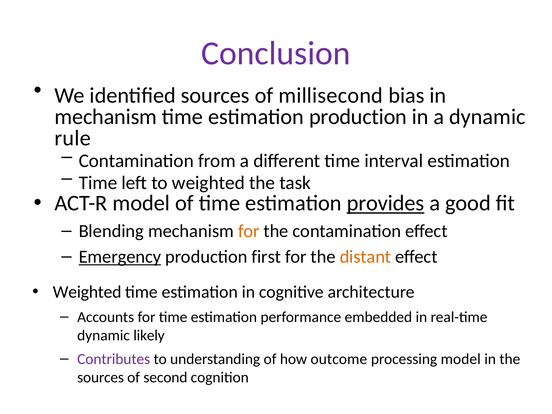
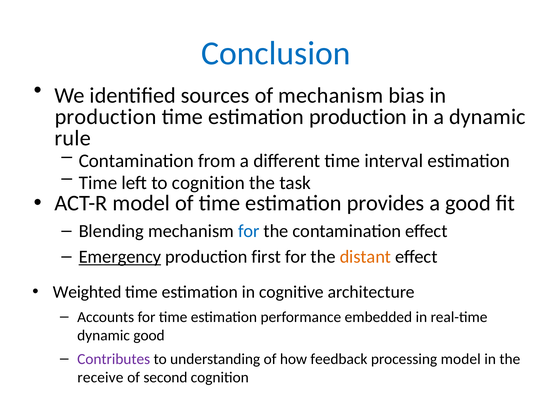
Conclusion colour: purple -> blue
of millisecond: millisecond -> mechanism
mechanism at (106, 117): mechanism -> production
to weighted: weighted -> cognition
provides underline: present -> none
for at (249, 231) colour: orange -> blue
dynamic likely: likely -> good
outcome: outcome -> feedback
sources at (101, 377): sources -> receive
